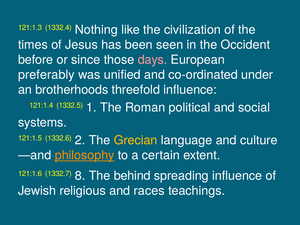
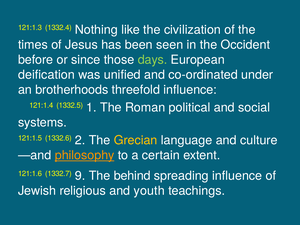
days colour: pink -> light green
preferably: preferably -> deification
8: 8 -> 9
races: races -> youth
